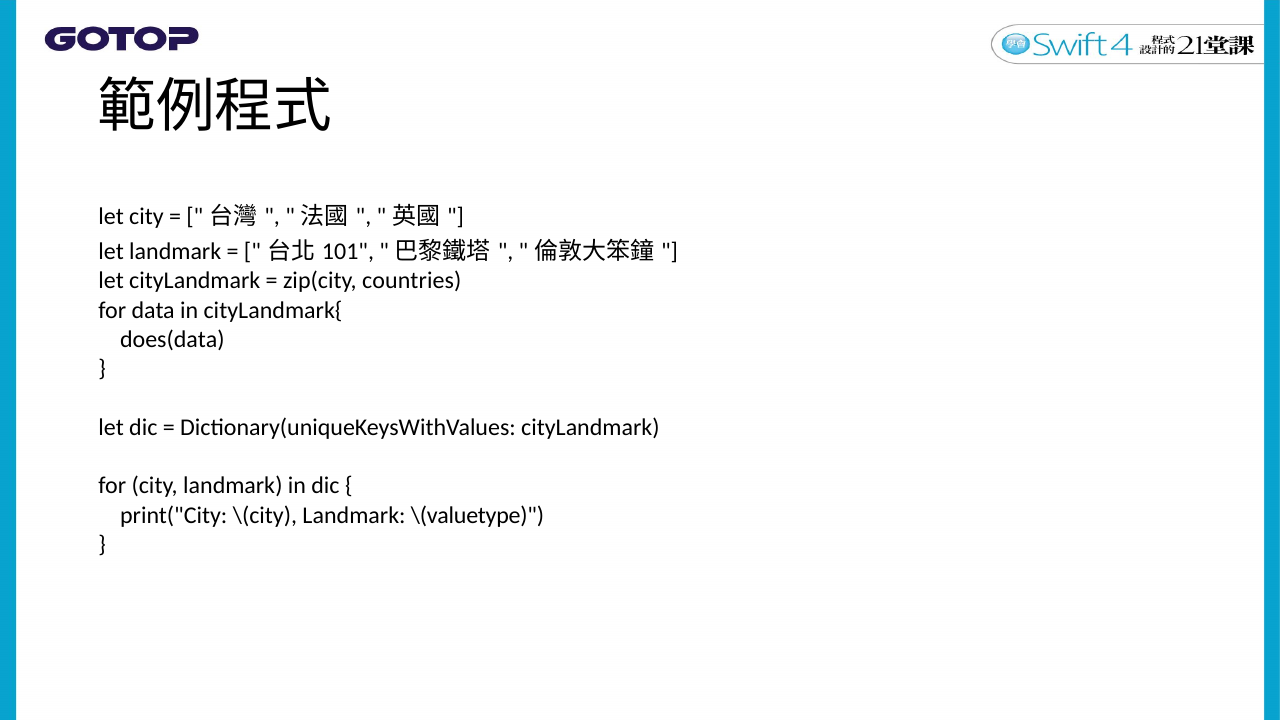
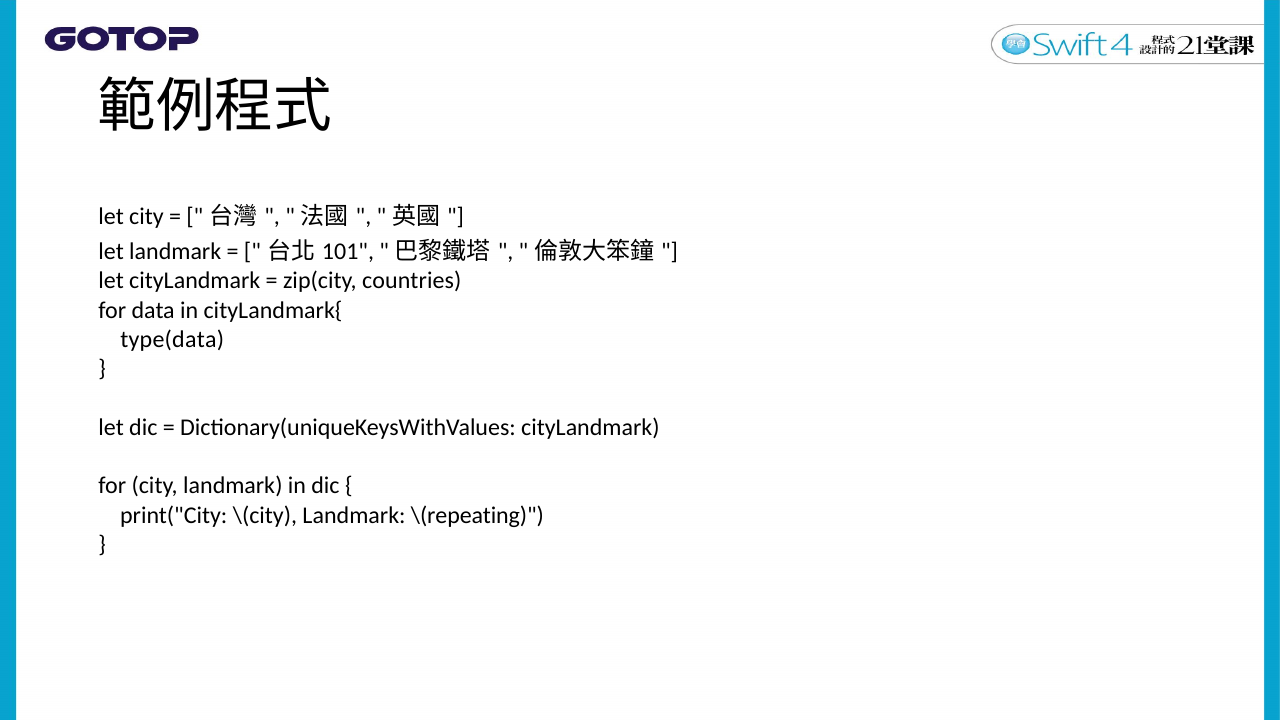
does(data: does(data -> type(data
\(valuetype: \(valuetype -> \(repeating
